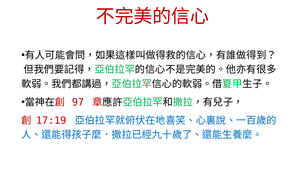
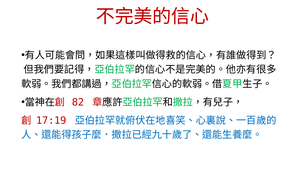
97: 97 -> 82
